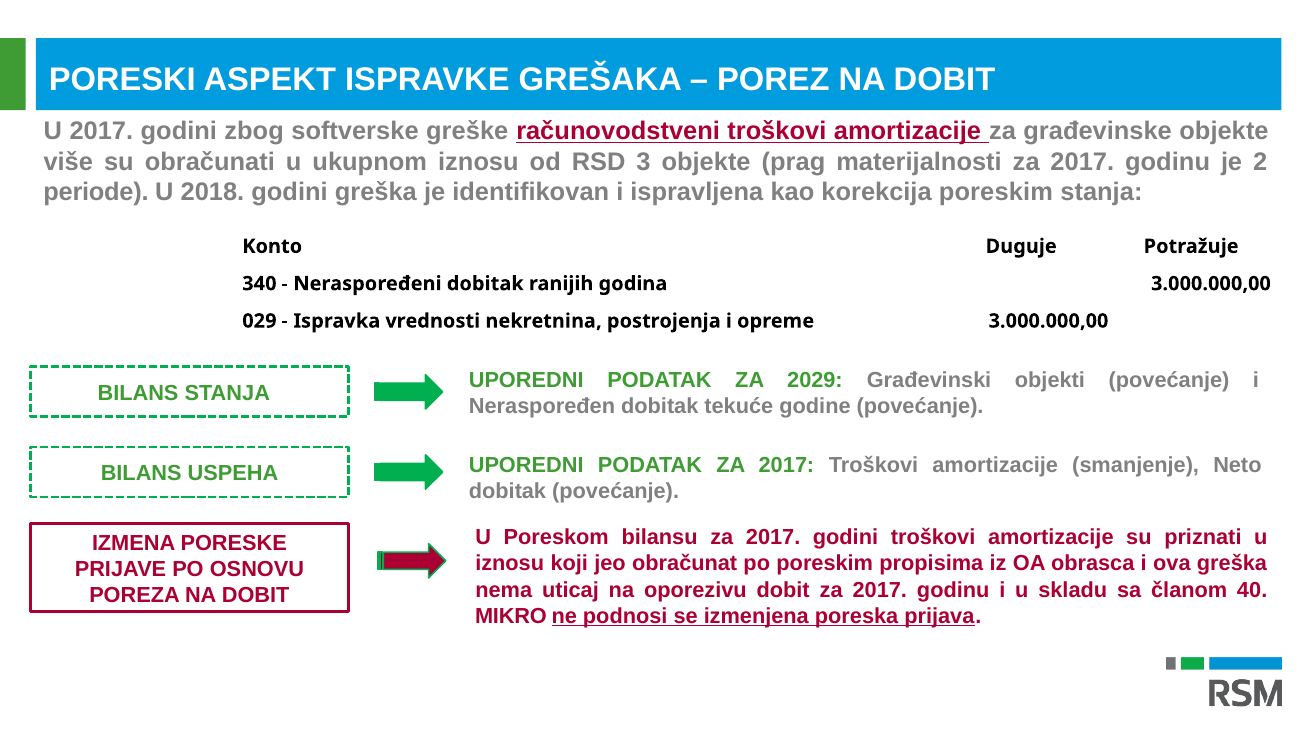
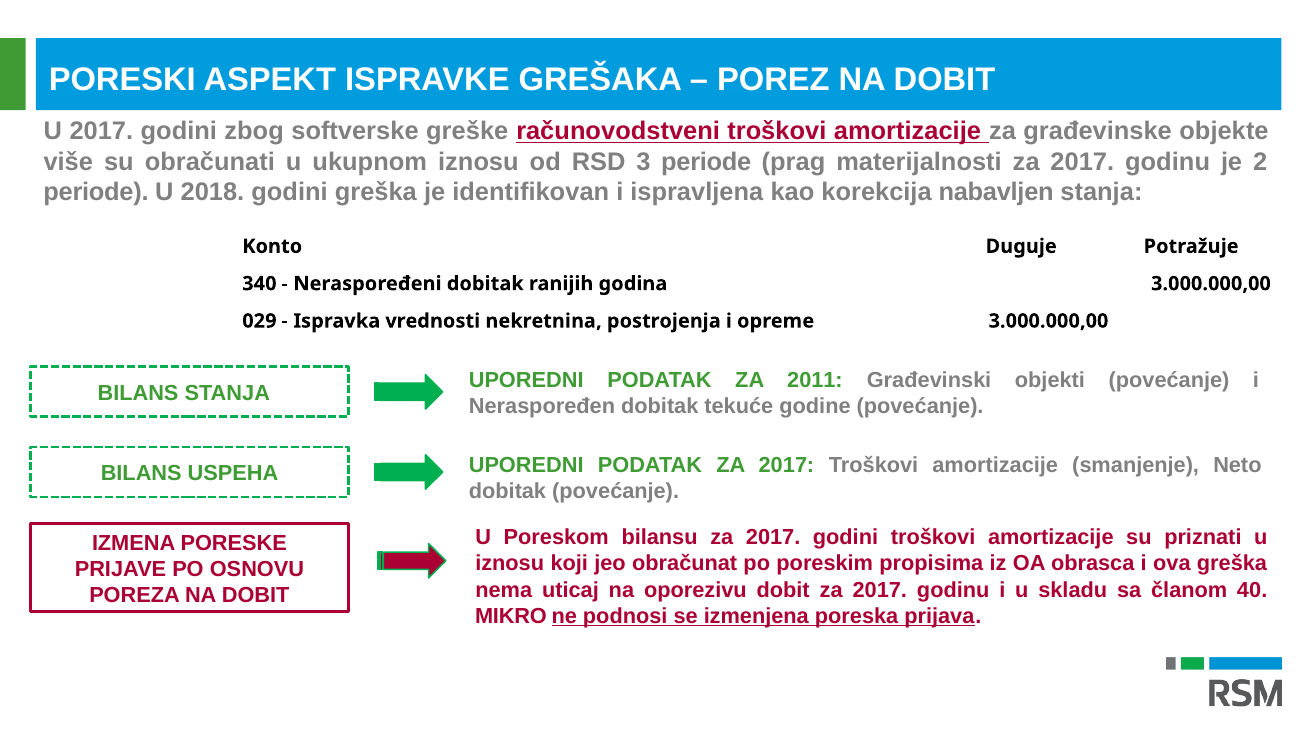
3 objekte: objekte -> periode
korekcija poreskim: poreskim -> nabavljen
2029: 2029 -> 2011
